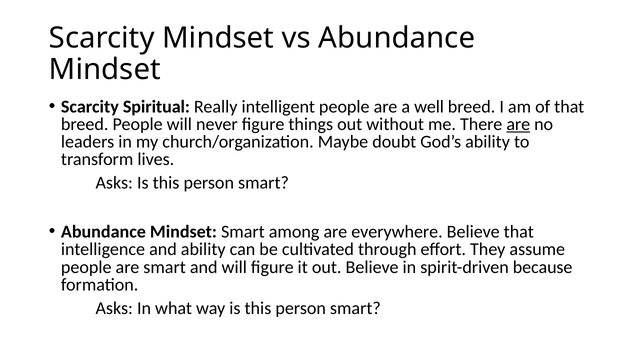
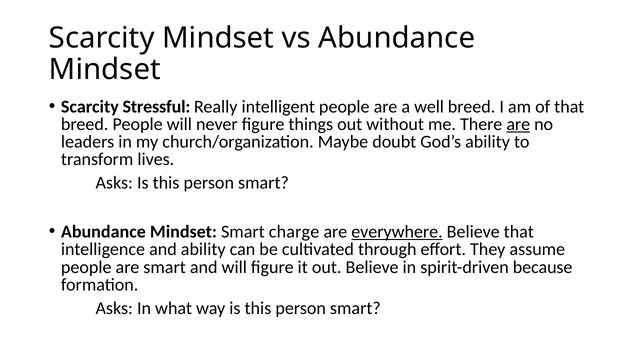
Spiritual: Spiritual -> Stressful
among: among -> charge
everywhere underline: none -> present
